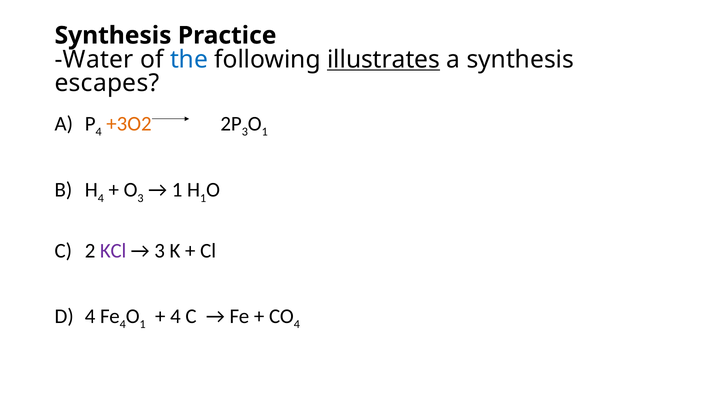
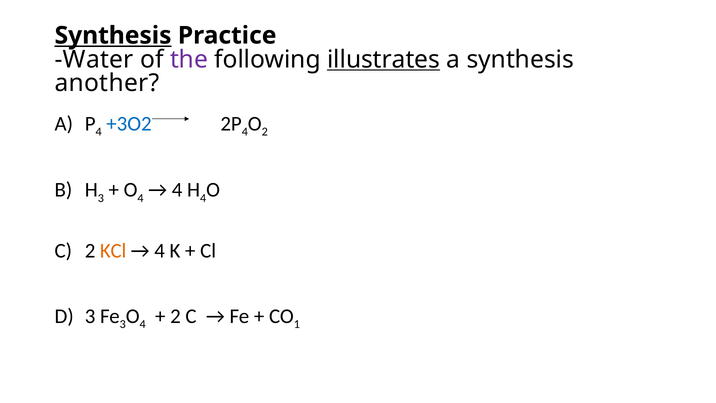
Synthesis at (113, 35) underline: none -> present
the colour: blue -> purple
escapes: escapes -> another
+3O2 colour: orange -> blue
3 at (245, 132): 3 -> 4
1 at (265, 132): 1 -> 2
4 at (101, 198): 4 -> 3
3 at (141, 198): 3 -> 4
1 at (177, 190): 1 -> 4
1 at (203, 198): 1 -> 4
KCl colour: purple -> orange
3 at (160, 250): 3 -> 4
4 at (90, 316): 4 -> 3
Fe 4: 4 -> 3
1 at (143, 324): 1 -> 4
4 at (175, 316): 4 -> 2
4 at (297, 324): 4 -> 1
